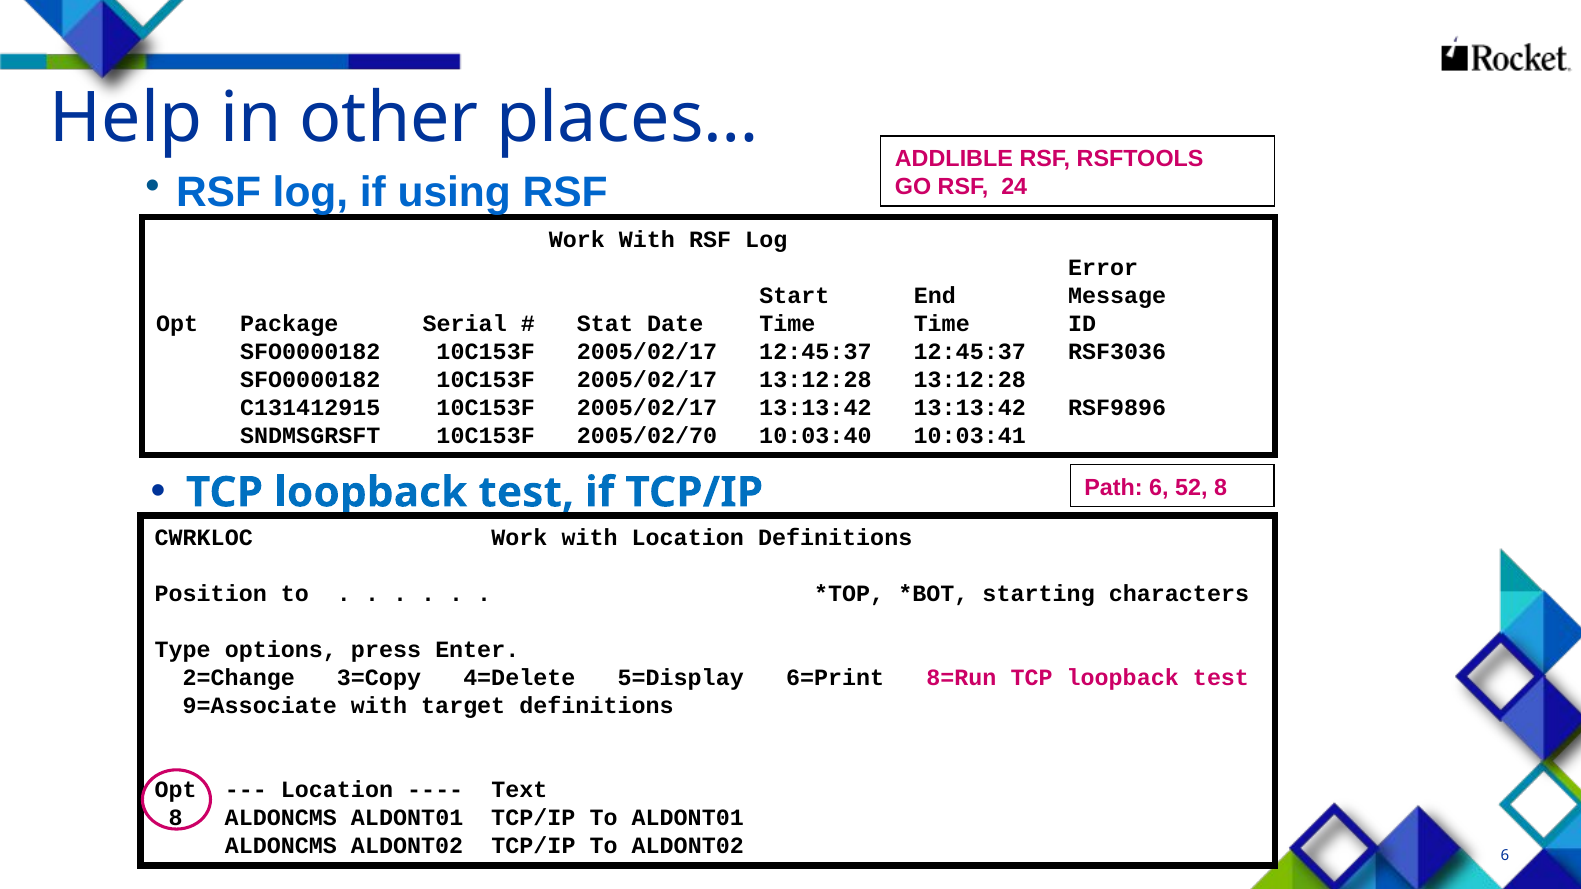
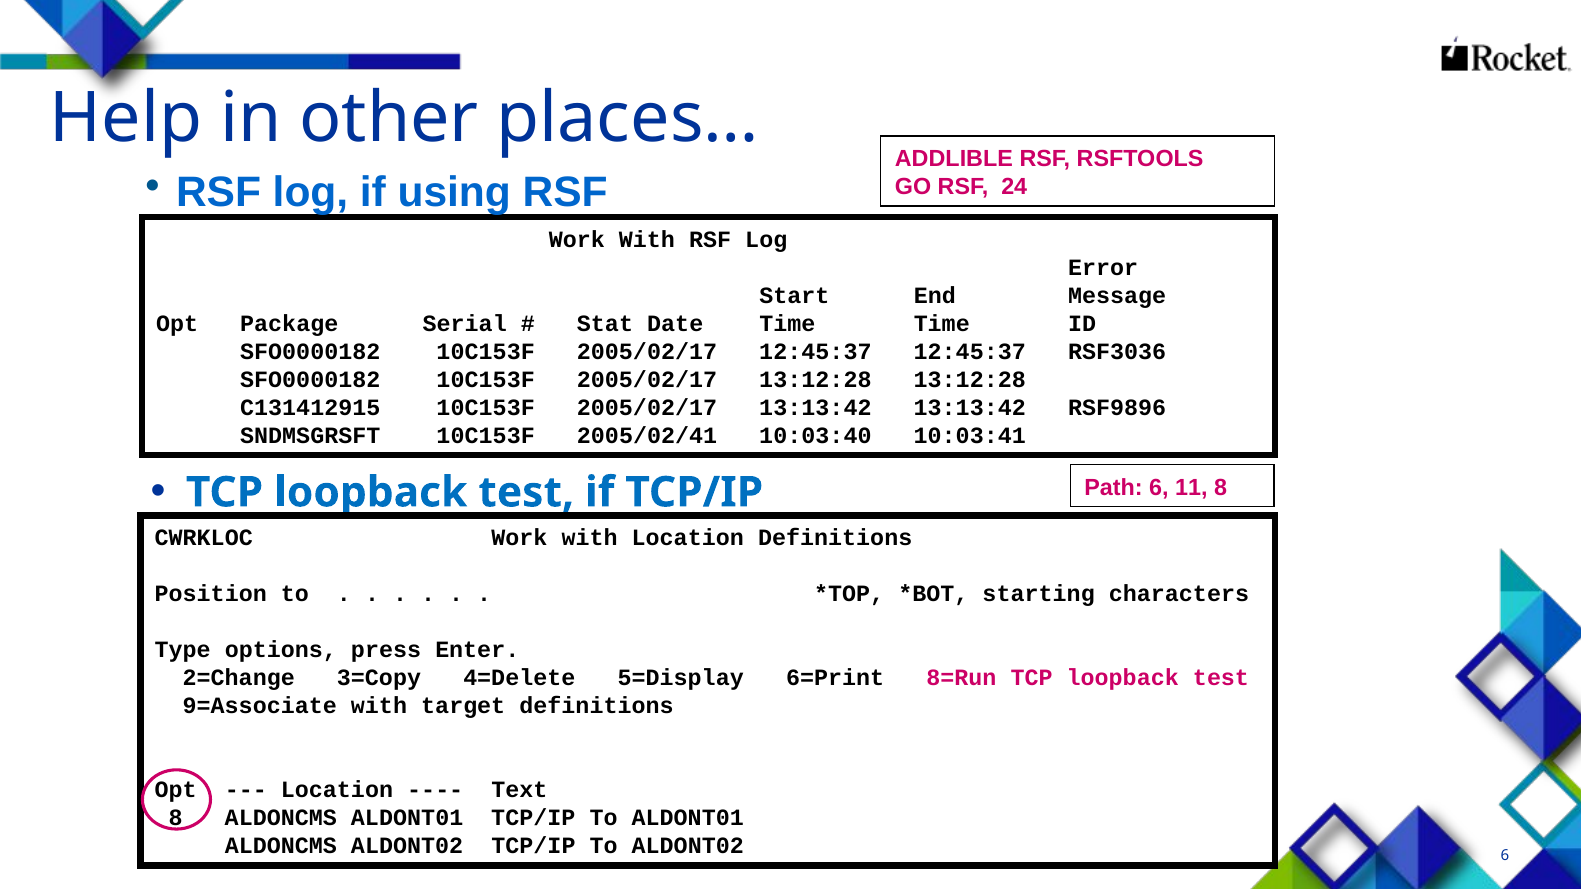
2005/02/70: 2005/02/70 -> 2005/02/41
52: 52 -> 11
